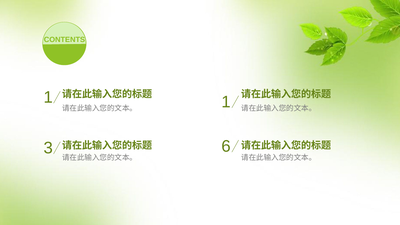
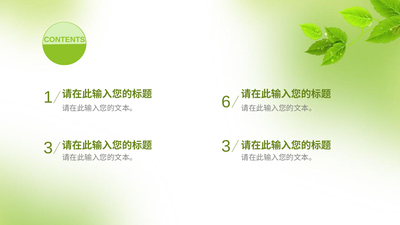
1 1: 1 -> 6
3 6: 6 -> 3
